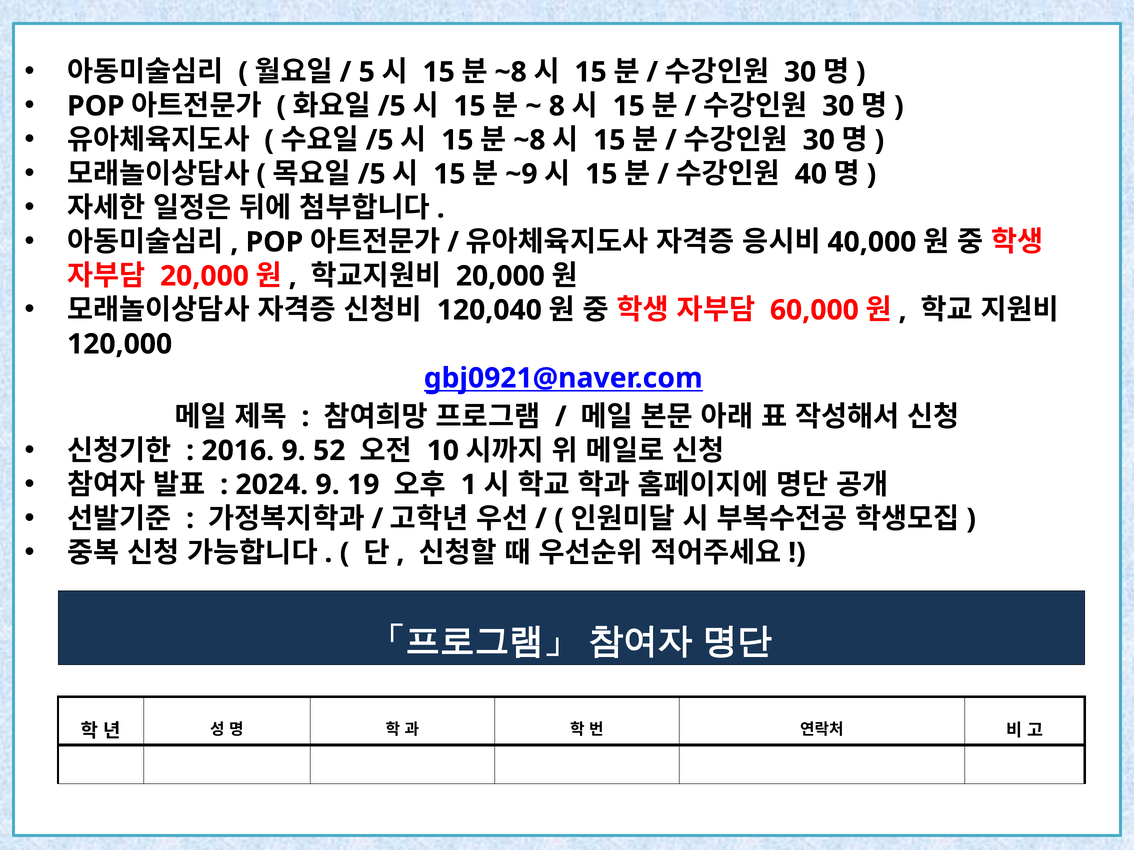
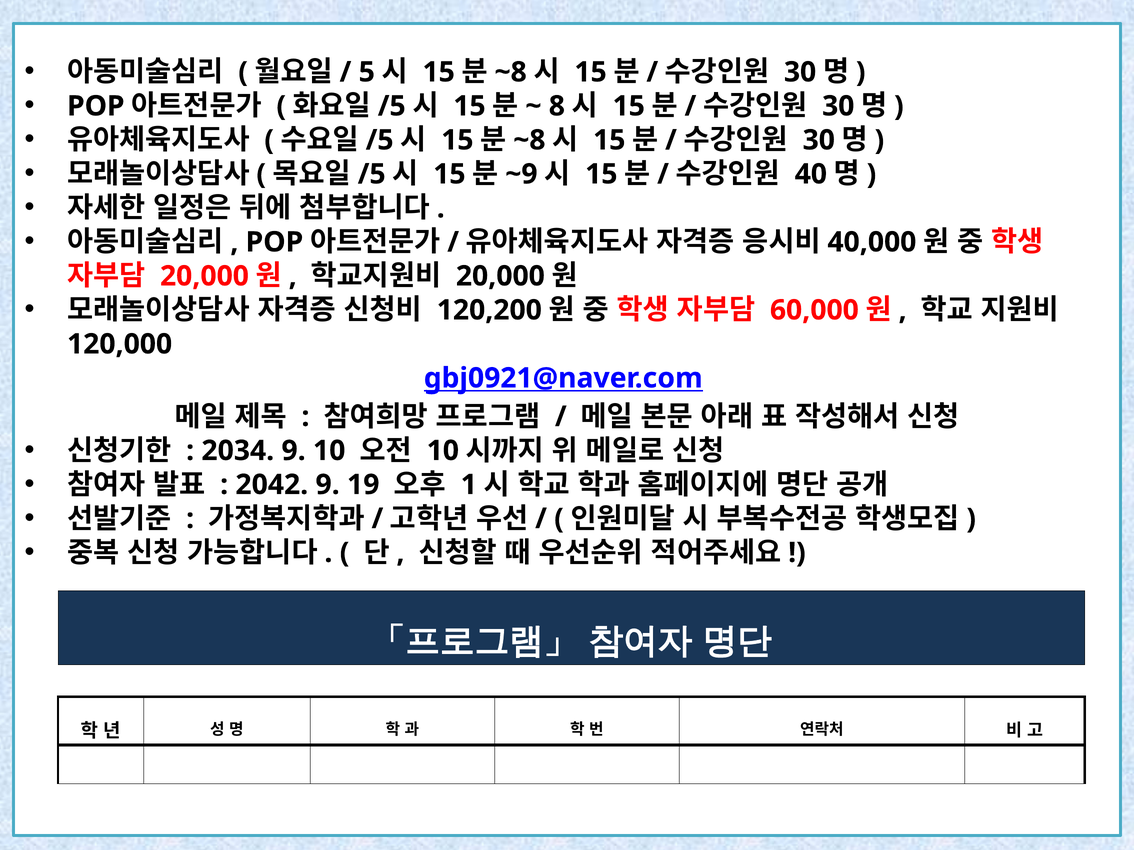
120,040: 120,040 -> 120,200
2016: 2016 -> 2034
9 52: 52 -> 10
2024: 2024 -> 2042
